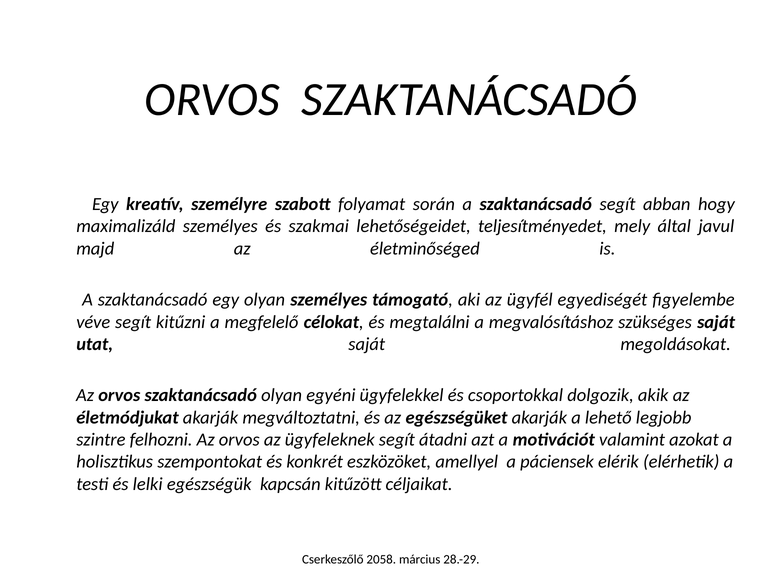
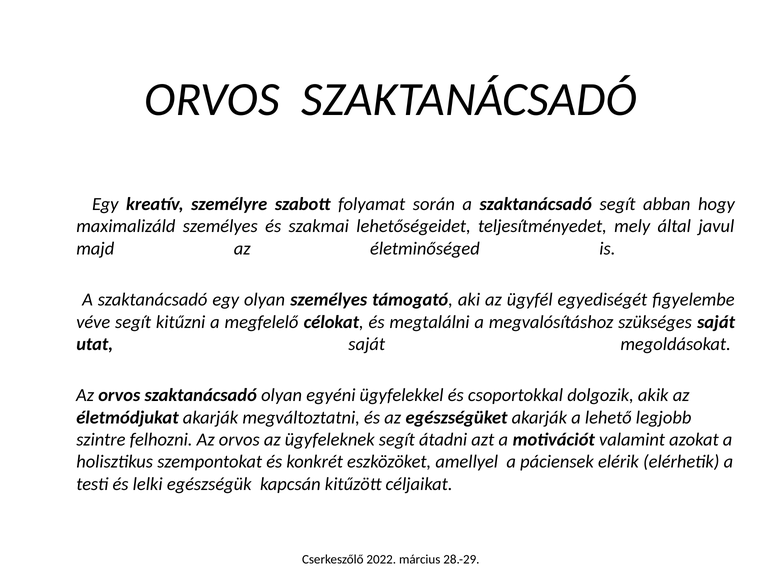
2058: 2058 -> 2022
